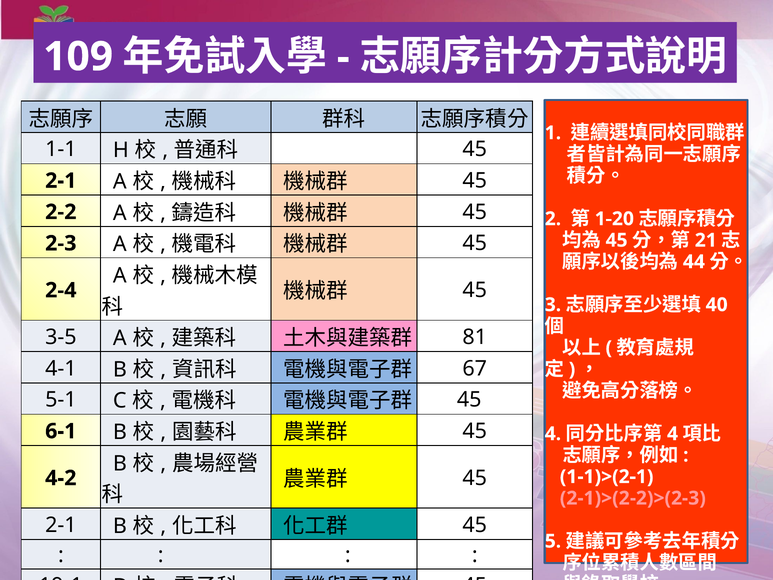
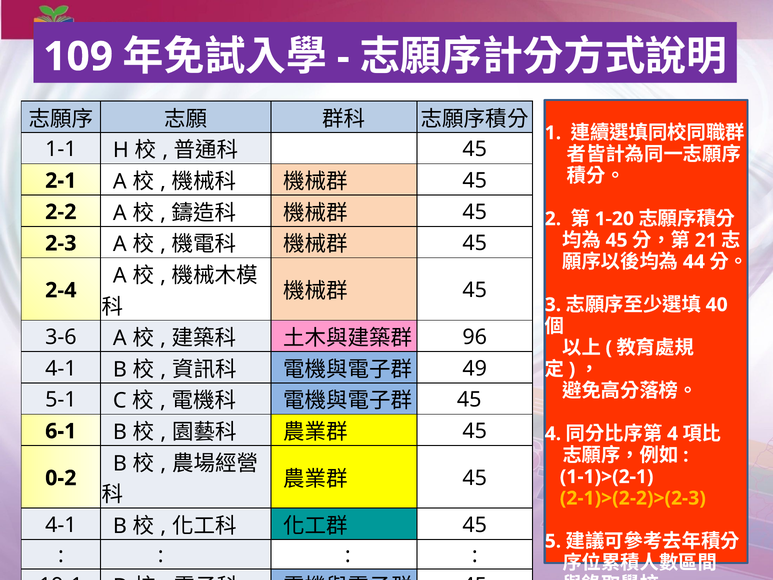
3-5: 3-5 -> 3-6
81: 81 -> 96
67: 67 -> 49
4-2: 4-2 -> 0-2
2-1)>(2-2)>(2-3 colour: pink -> yellow
2-1 at (61, 525): 2-1 -> 4-1
